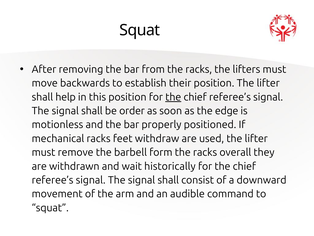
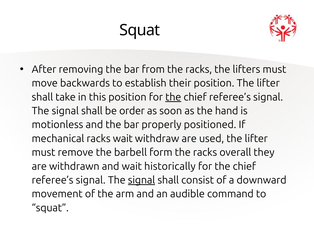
help: help -> take
edge: edge -> hand
racks feet: feet -> wait
signal at (142, 180) underline: none -> present
